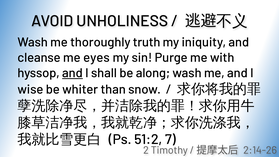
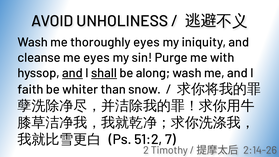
thoroughly truth: truth -> eyes
shall underline: none -> present
wise: wise -> faith
